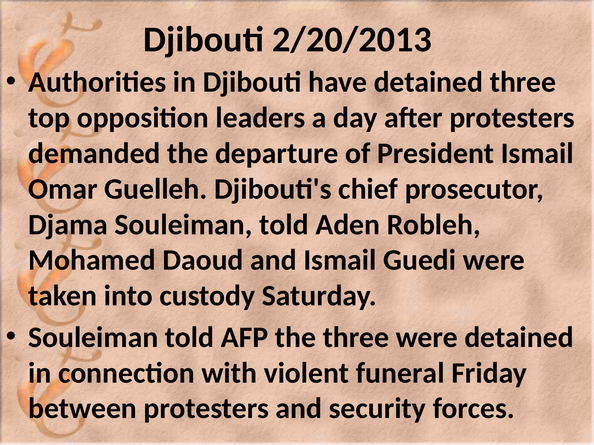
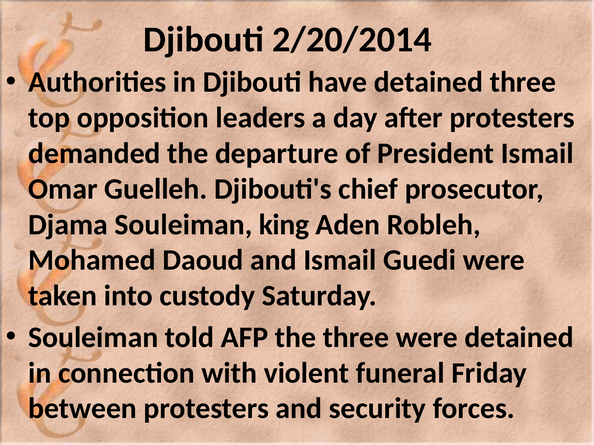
2/20/2013: 2/20/2013 -> 2/20/2014
Djama Souleiman told: told -> king
